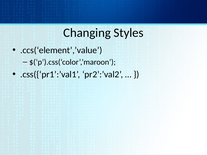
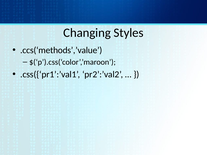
.ccs(‘element’,’value: .ccs(‘element’,’value -> .ccs(‘methods’,’value
